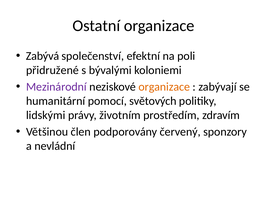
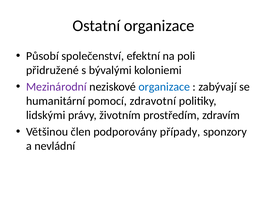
Zabývá: Zabývá -> Působí
organizace at (164, 87) colour: orange -> blue
světových: světových -> zdravotní
červený: červený -> případy
